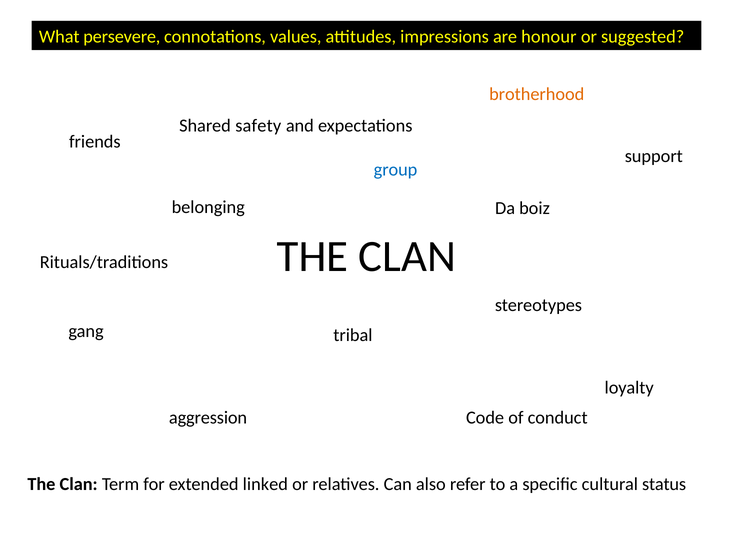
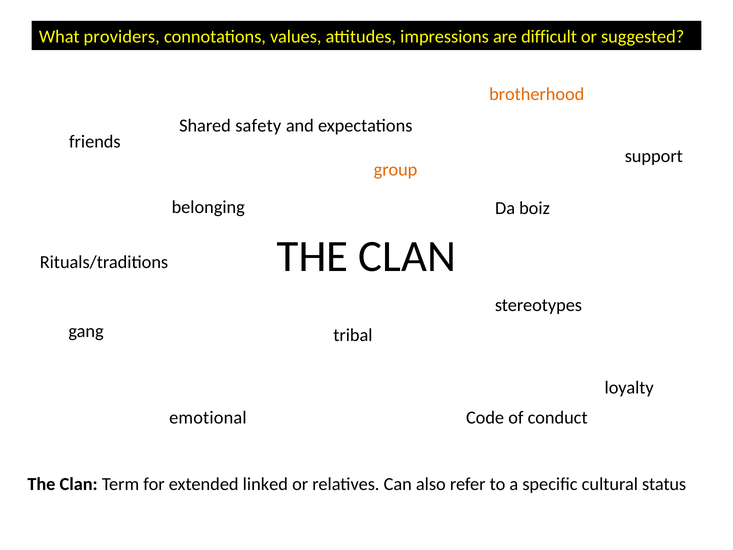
persevere: persevere -> providers
honour: honour -> difficult
group colour: blue -> orange
aggression: aggression -> emotional
